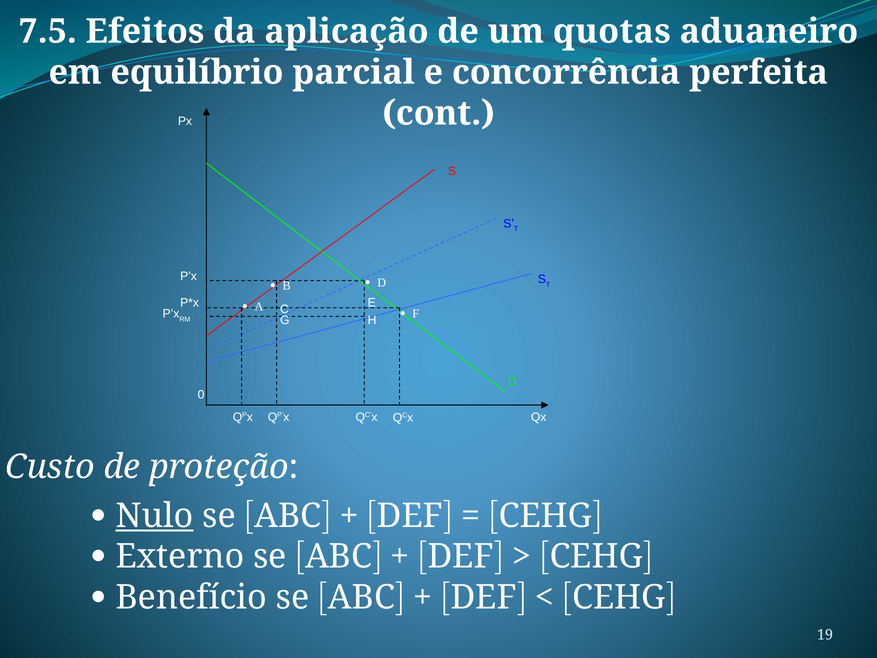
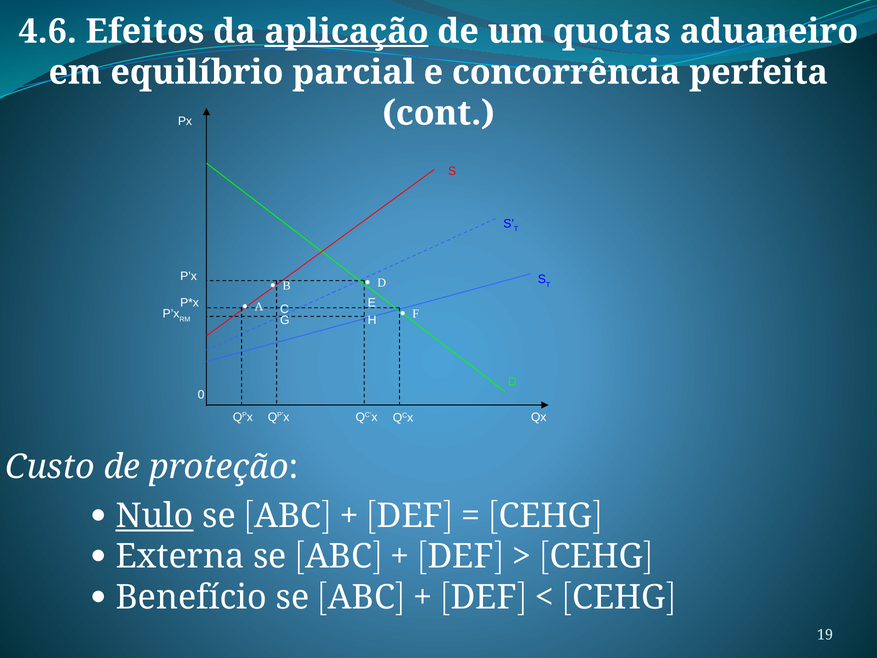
7.5: 7.5 -> 4.6
aplicação underline: none -> present
Externo: Externo -> Externa
